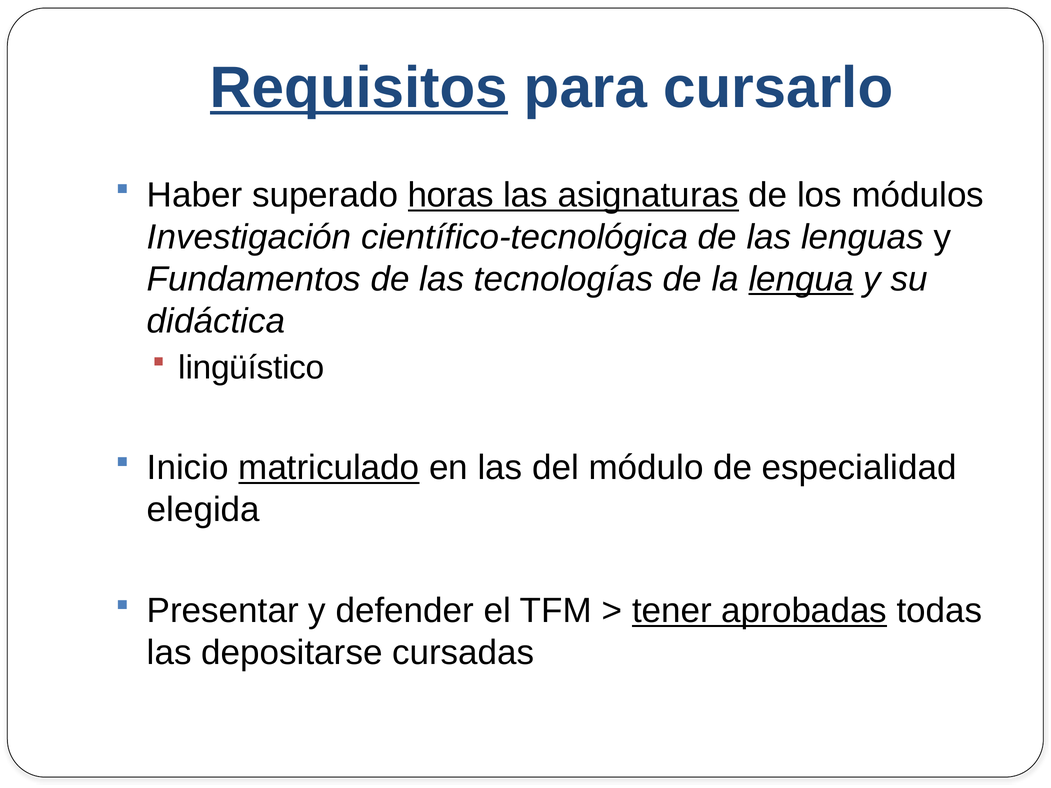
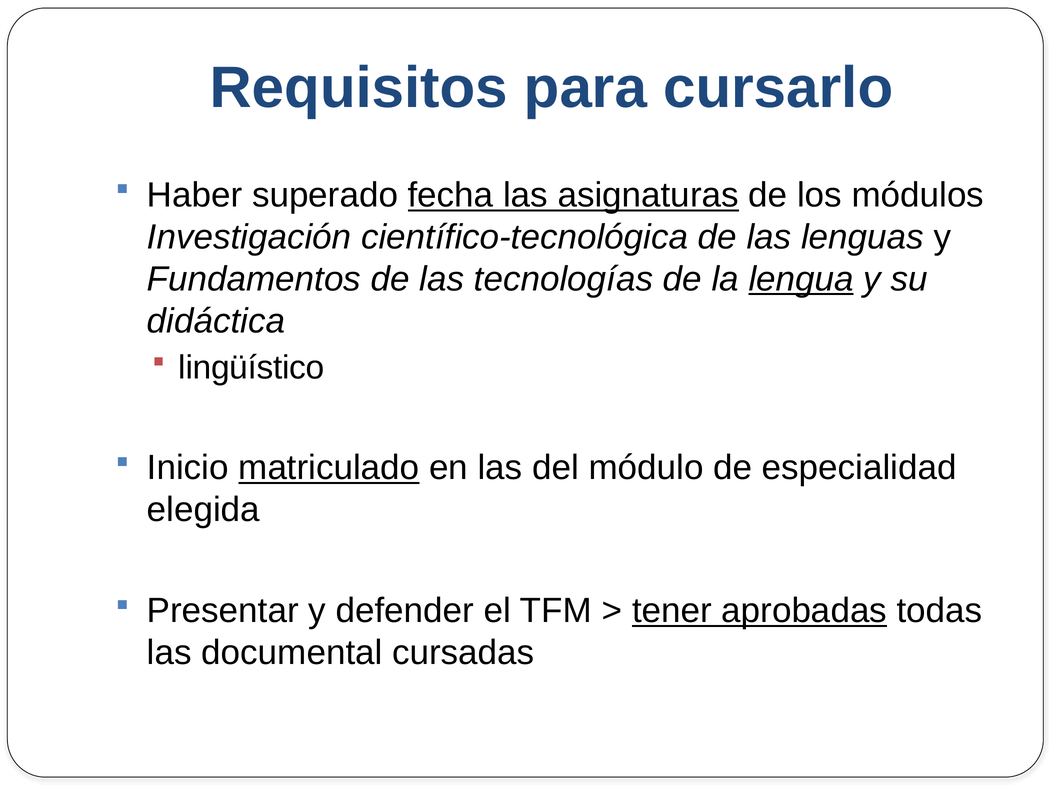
Requisitos underline: present -> none
horas: horas -> fecha
depositarse: depositarse -> documental
